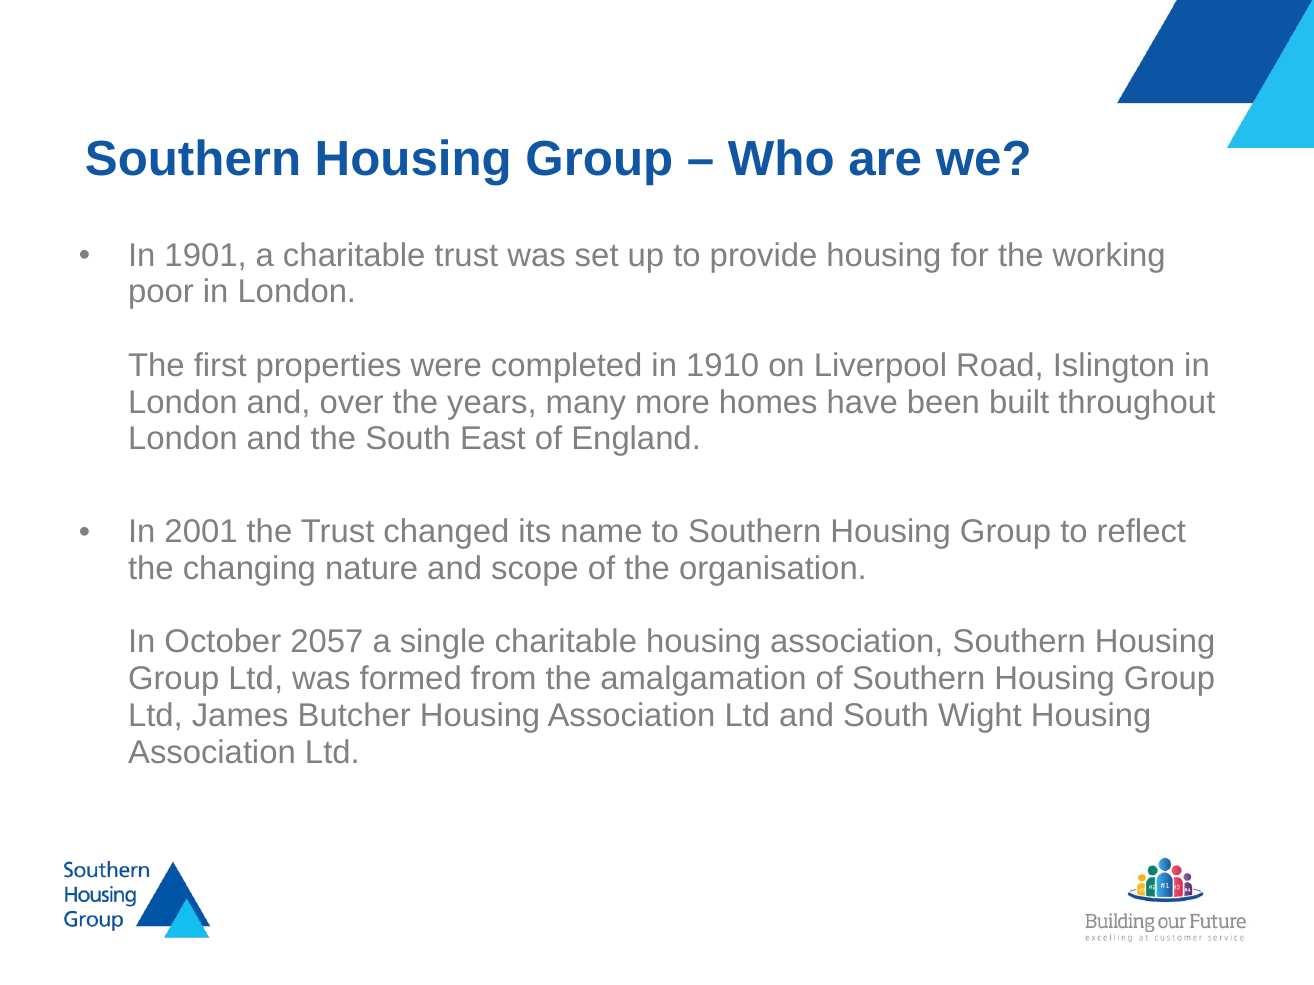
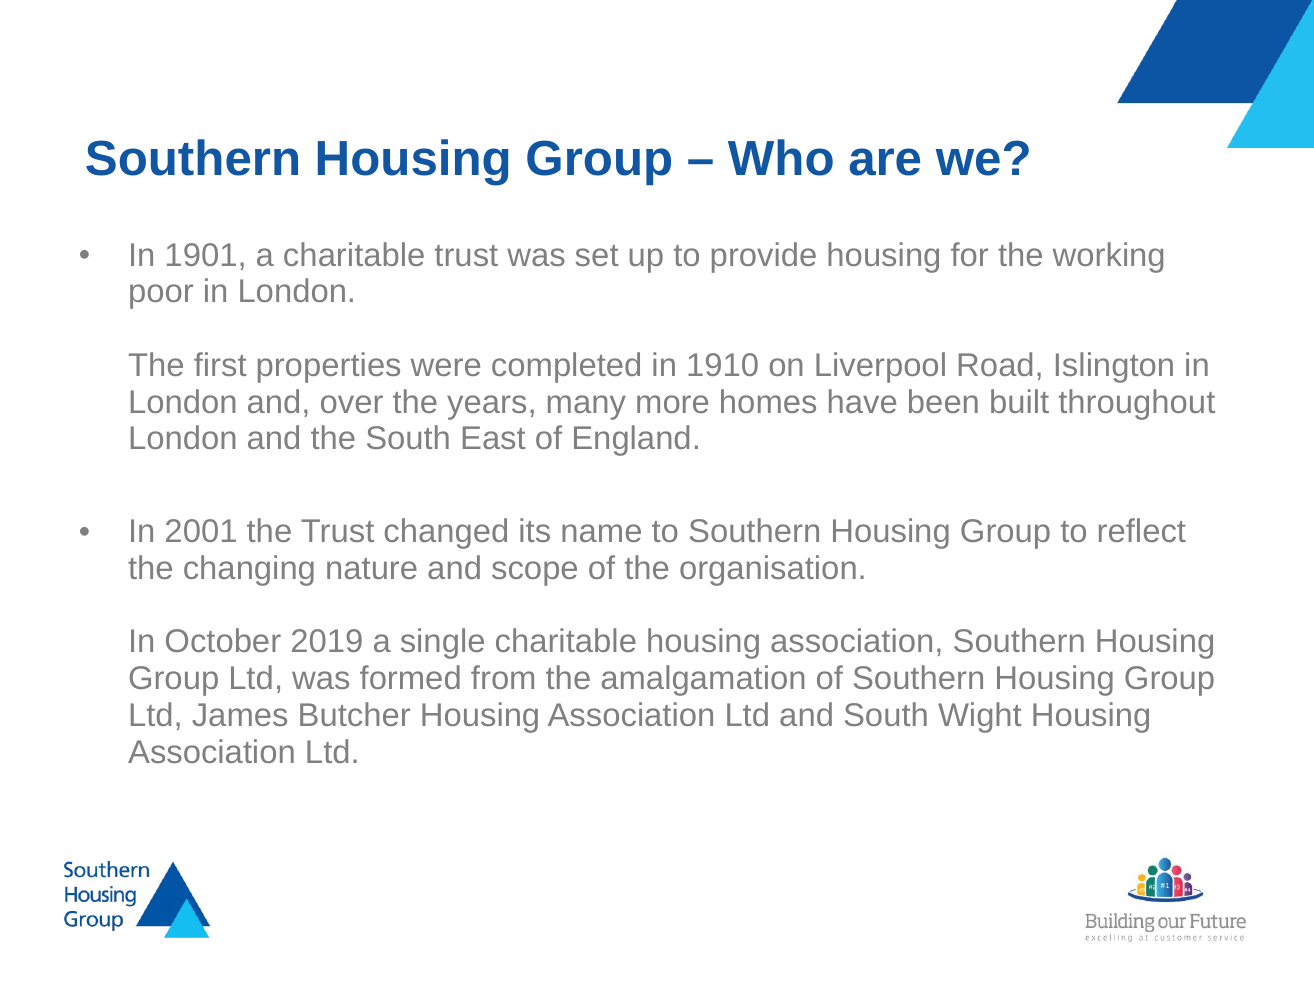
2057: 2057 -> 2019
